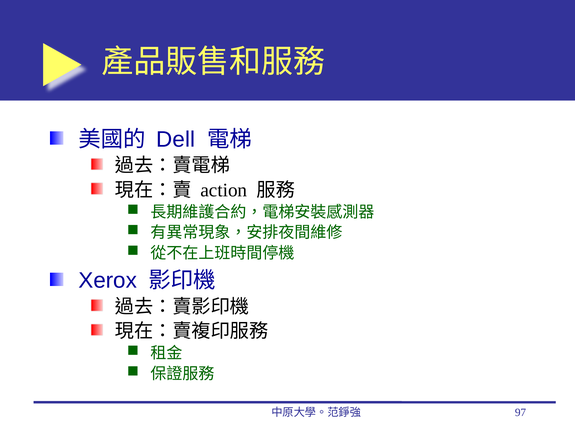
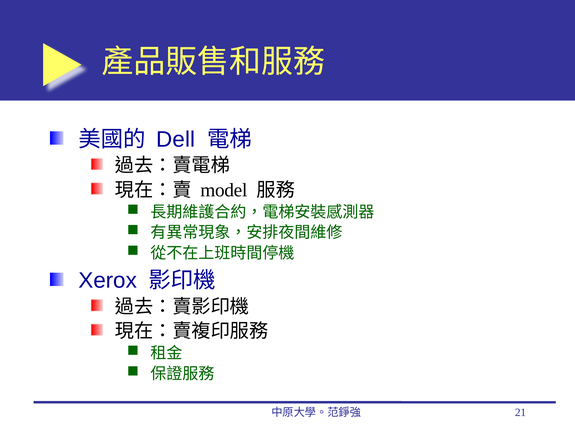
action: action -> model
97: 97 -> 21
